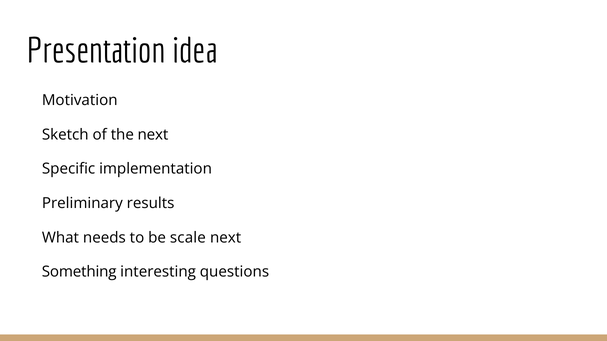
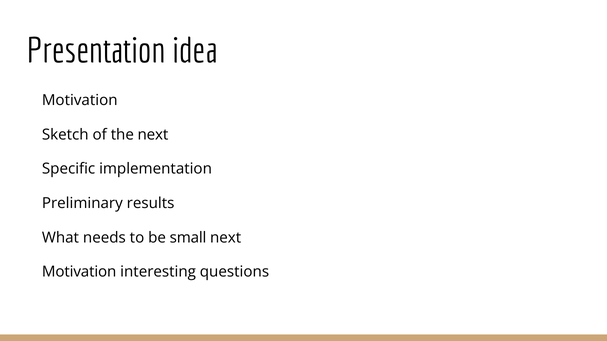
scale: scale -> small
Something at (79, 272): Something -> Motivation
